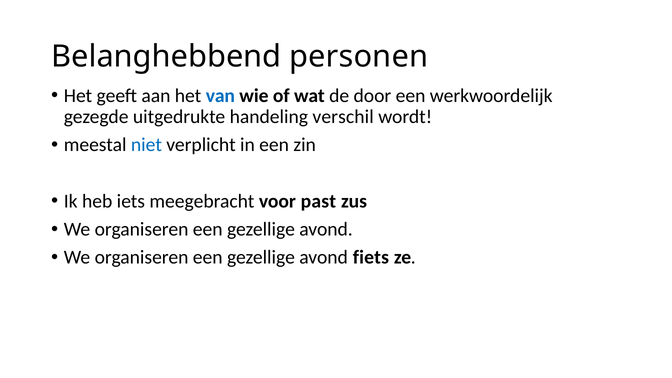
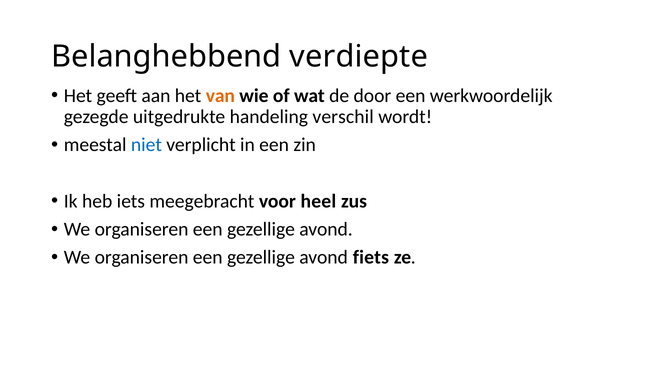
personen: personen -> verdiepte
van colour: blue -> orange
past: past -> heel
